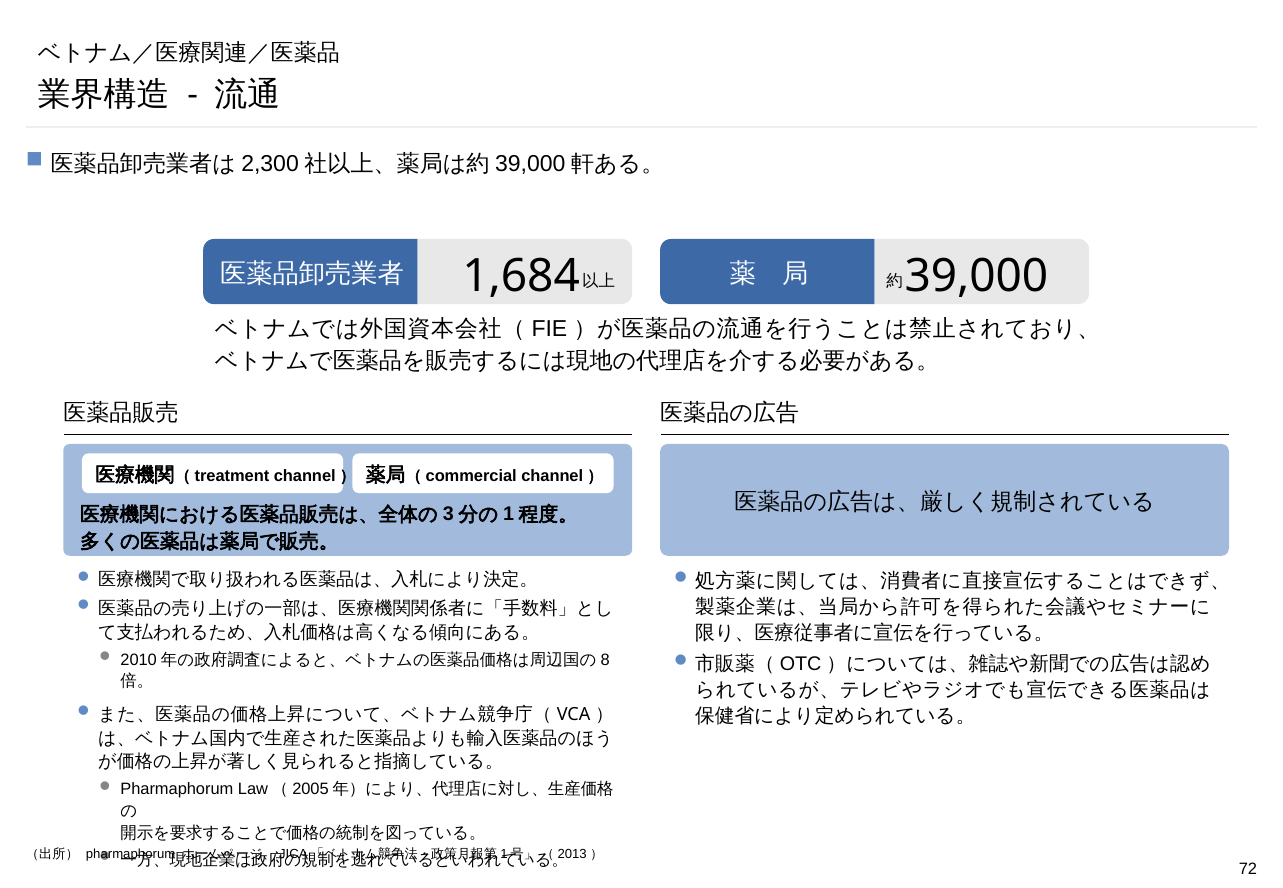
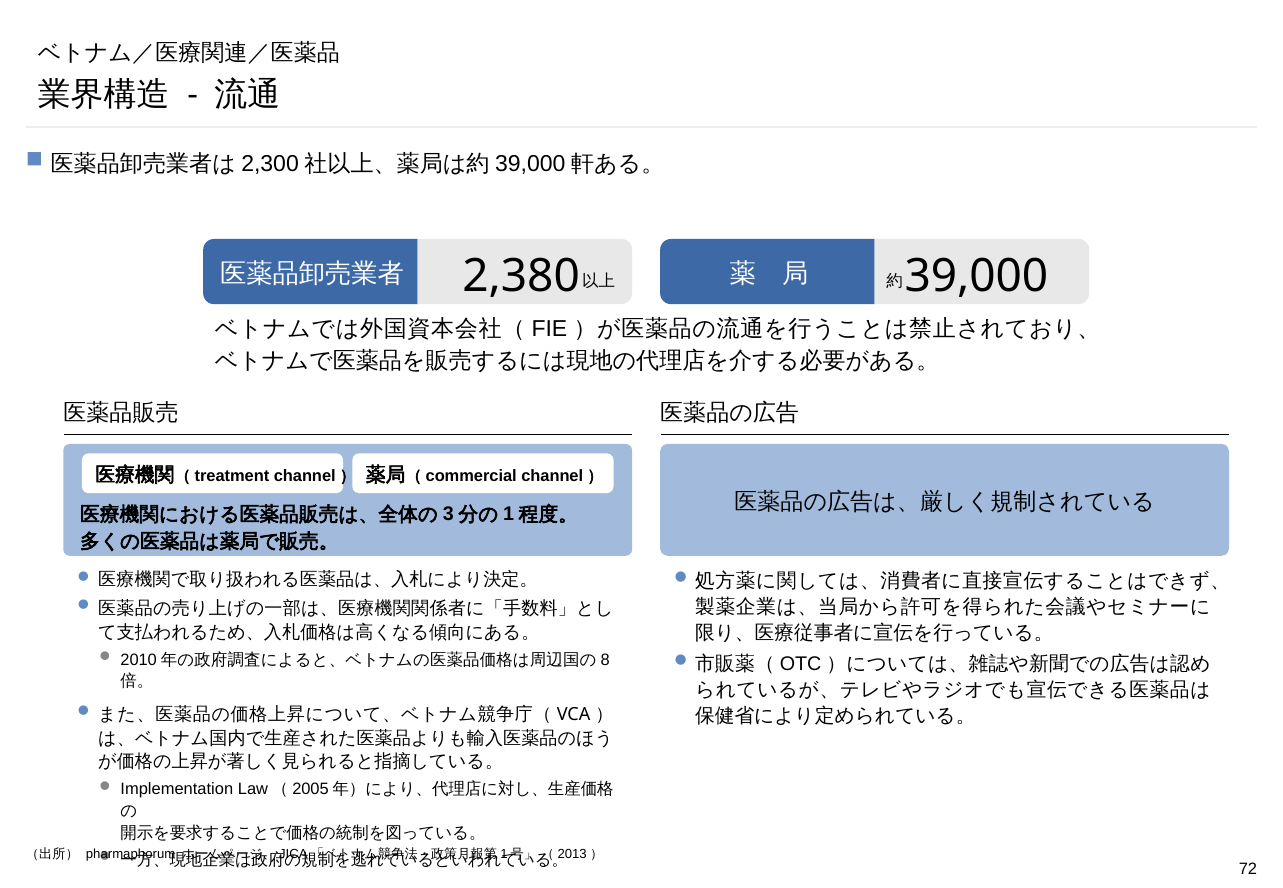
1,684: 1,684 -> 2,380
Pharmaphorum at (177, 790): Pharmaphorum -> Implementation
